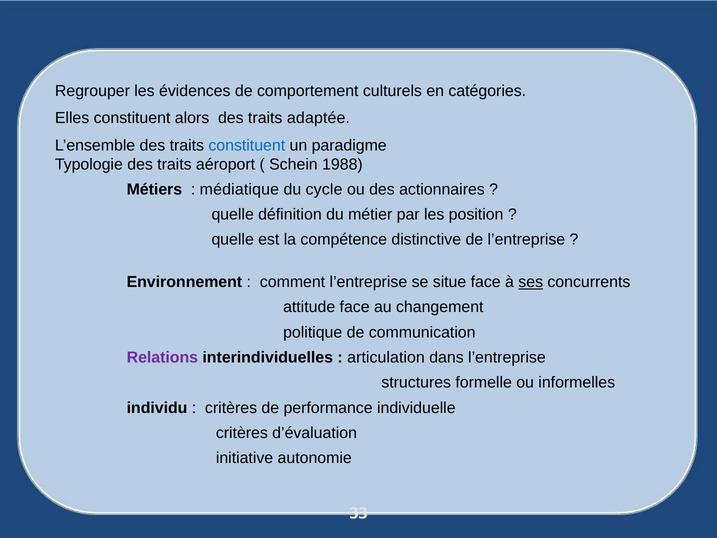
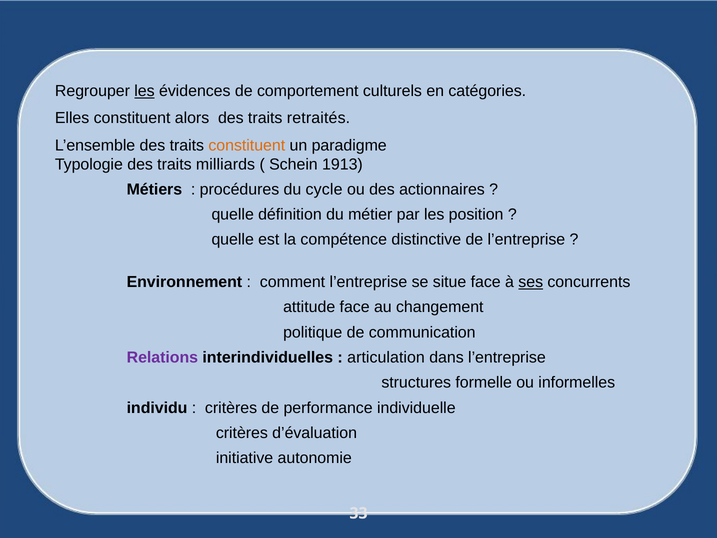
les at (144, 91) underline: none -> present
adaptée: adaptée -> retraités
constituent at (247, 145) colour: blue -> orange
aéroport: aéroport -> milliards
1988: 1988 -> 1913
médiatique: médiatique -> procédures
